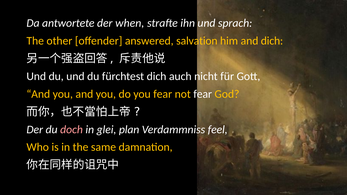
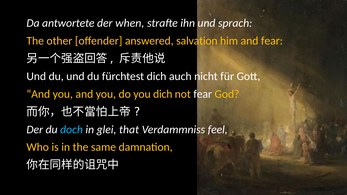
and dich: dich -> fear
you fear: fear -> dich
doch colour: pink -> light blue
plan: plan -> that
